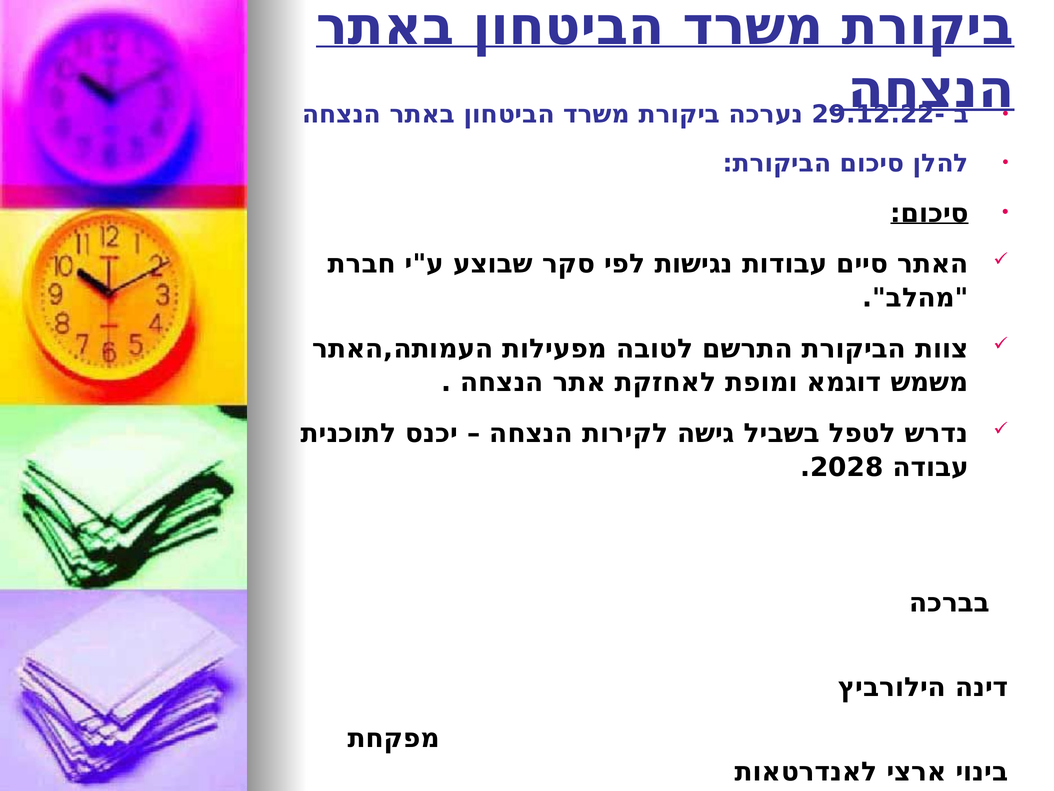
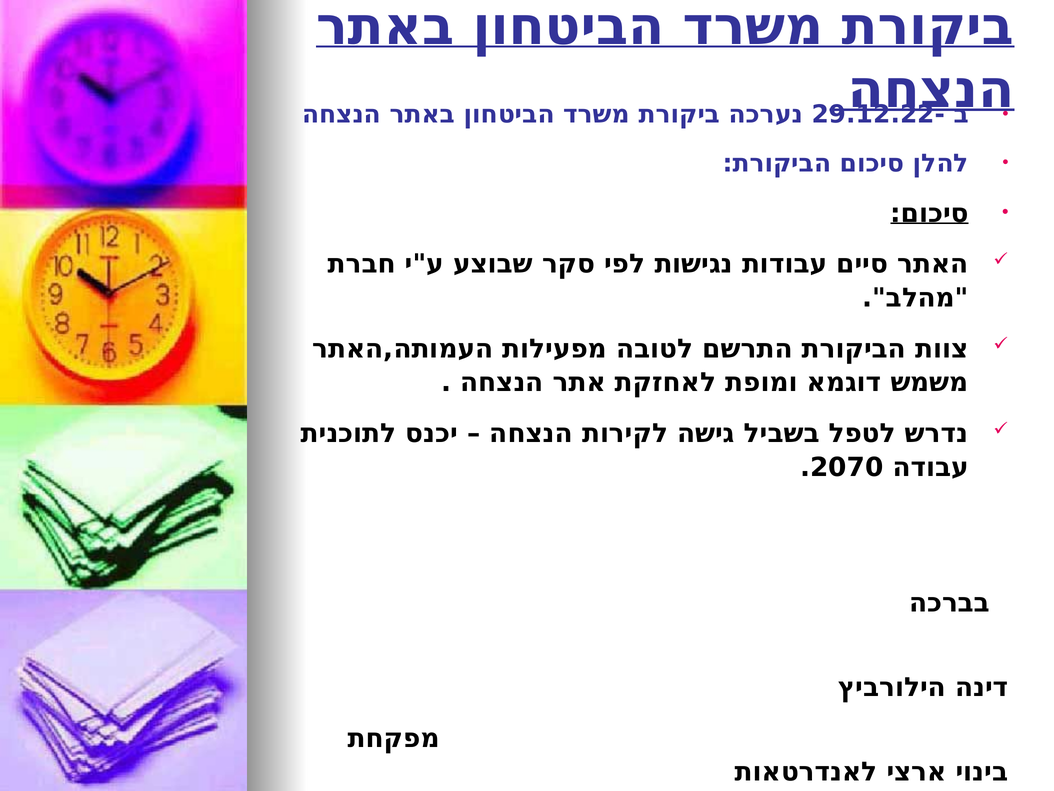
2028: 2028 -> 2070
